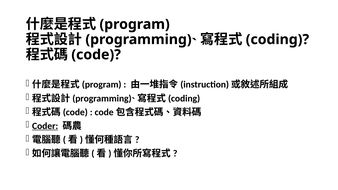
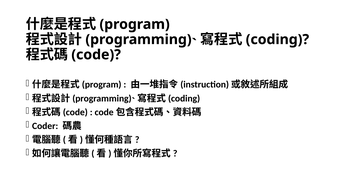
Coder underline: present -> none
